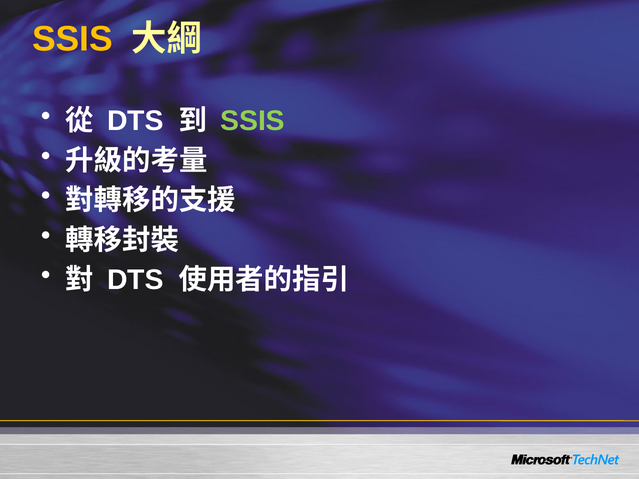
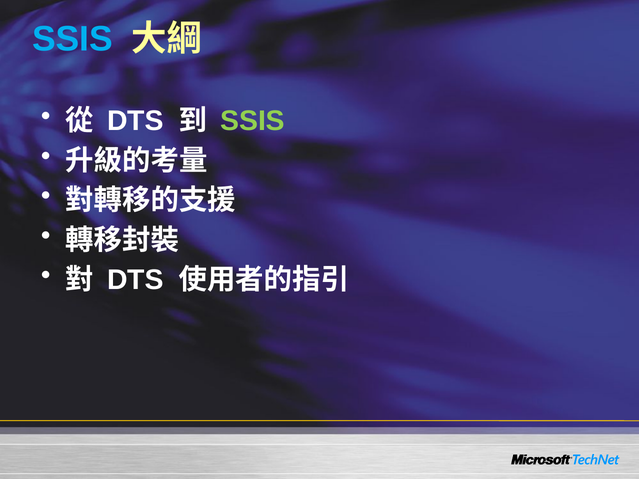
SSIS at (72, 39) colour: yellow -> light blue
